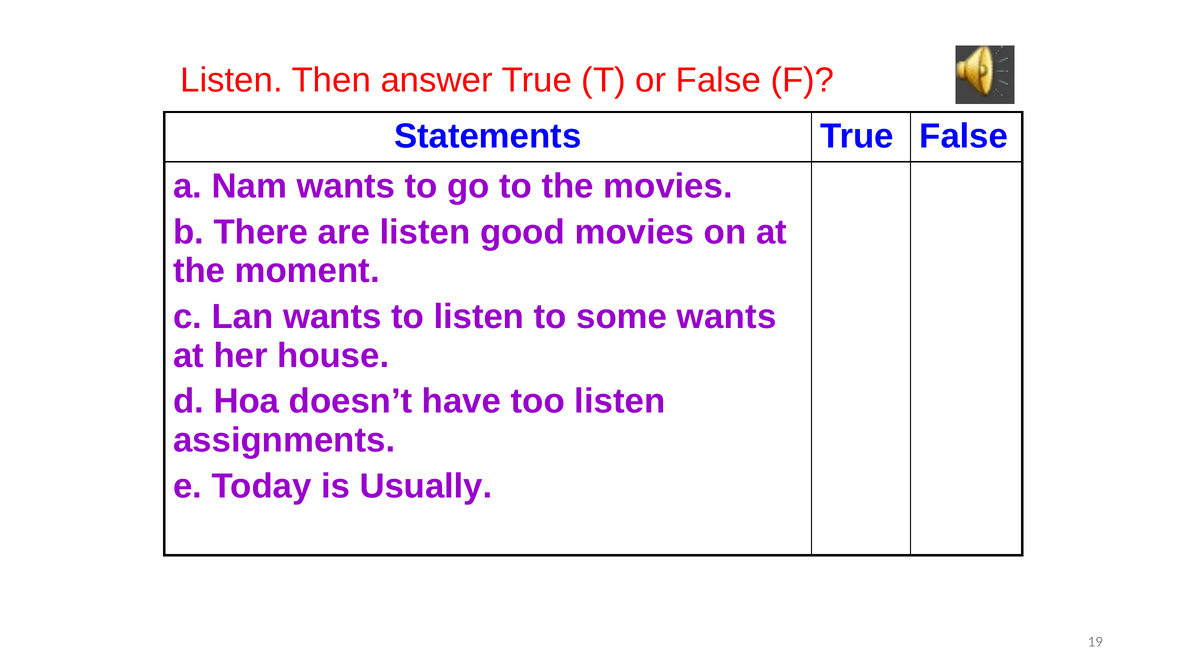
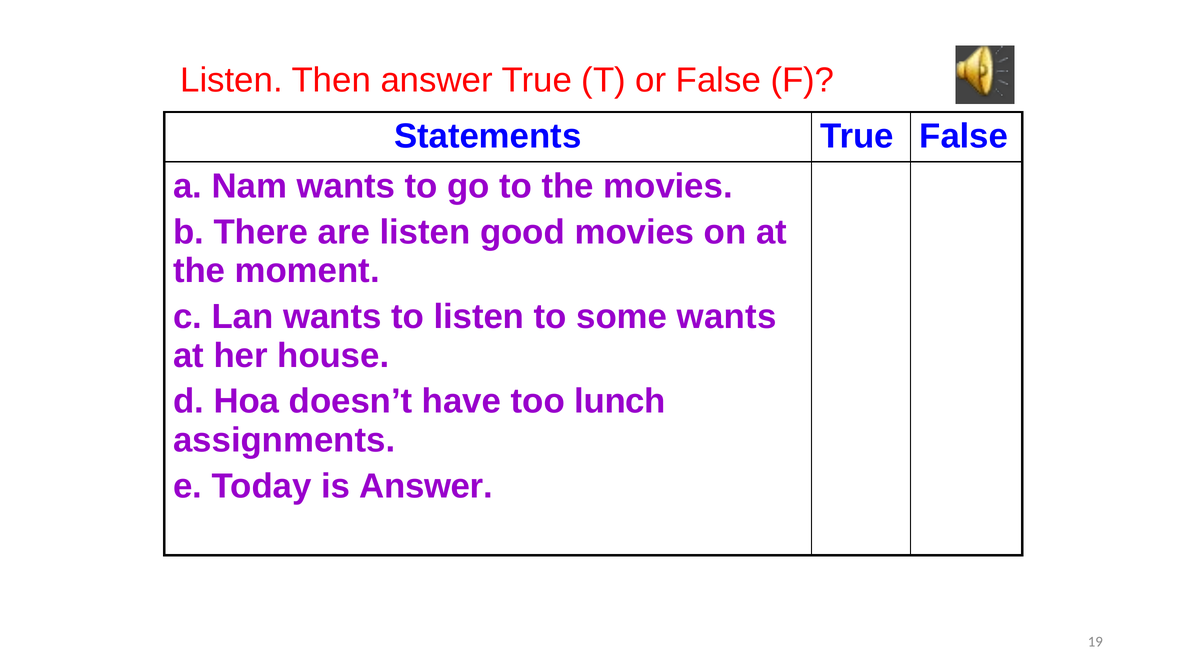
too listen: listen -> lunch
is Usually: Usually -> Answer
